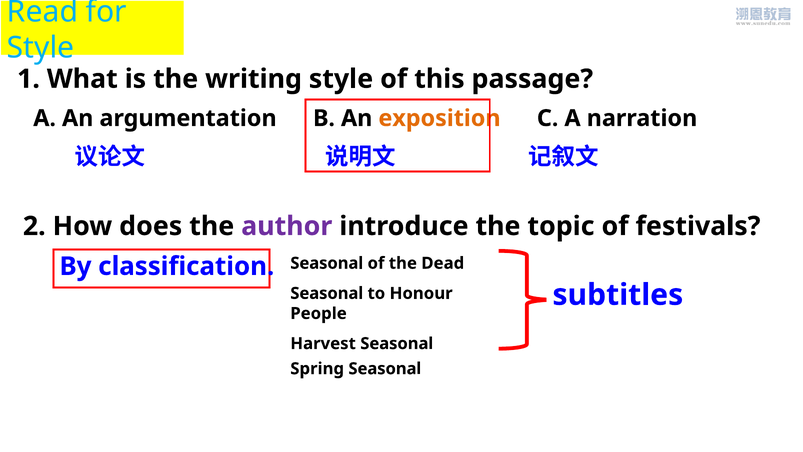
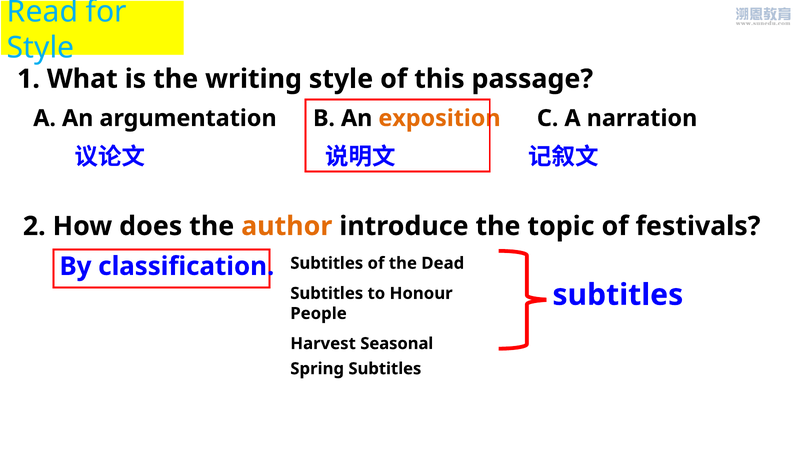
author colour: purple -> orange
classification Seasonal: Seasonal -> Subtitles
Seasonal at (327, 293): Seasonal -> Subtitles
Spring Seasonal: Seasonal -> Subtitles
